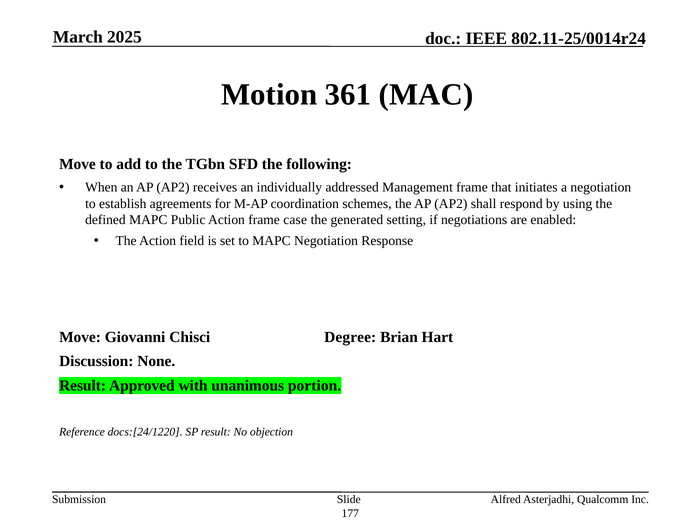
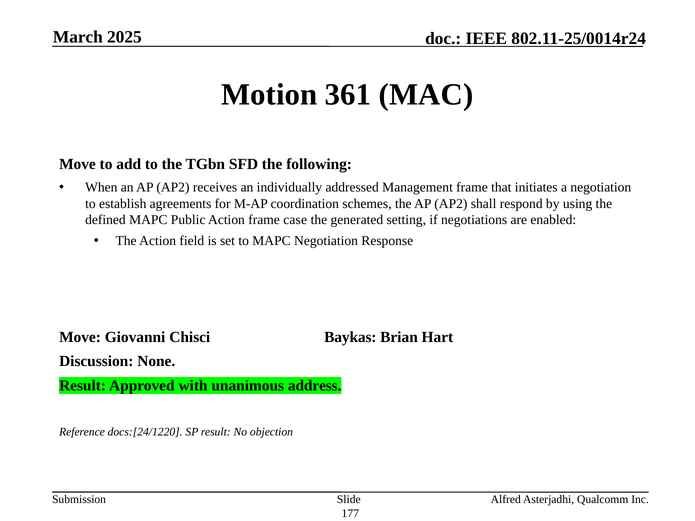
Degree: Degree -> Baykas
portion: portion -> address
